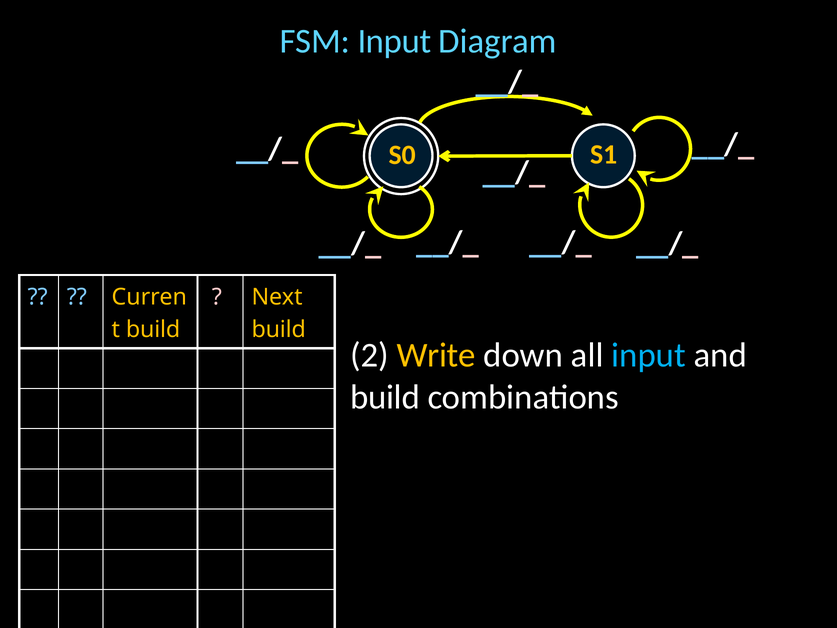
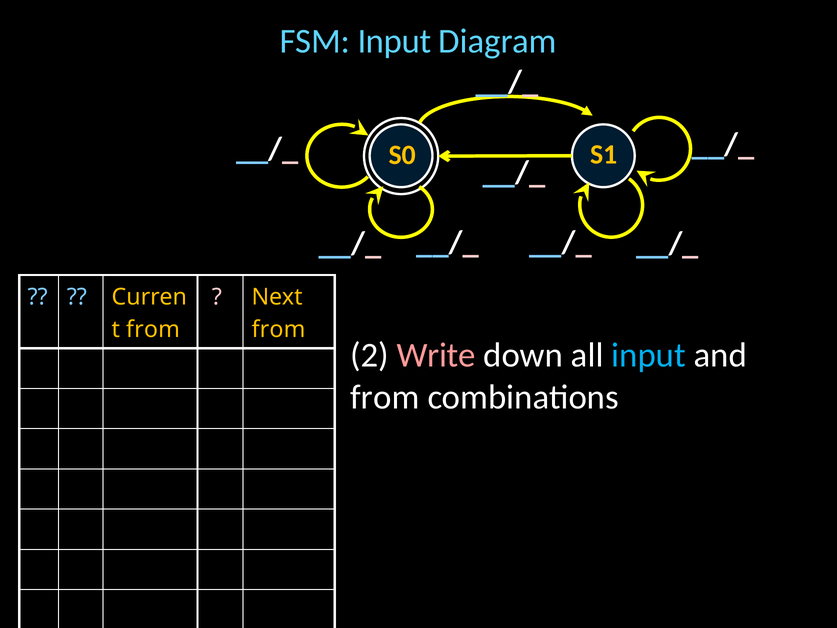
build at (153, 329): build -> from
build at (279, 329): build -> from
Write colour: yellow -> pink
build at (385, 397): build -> from
